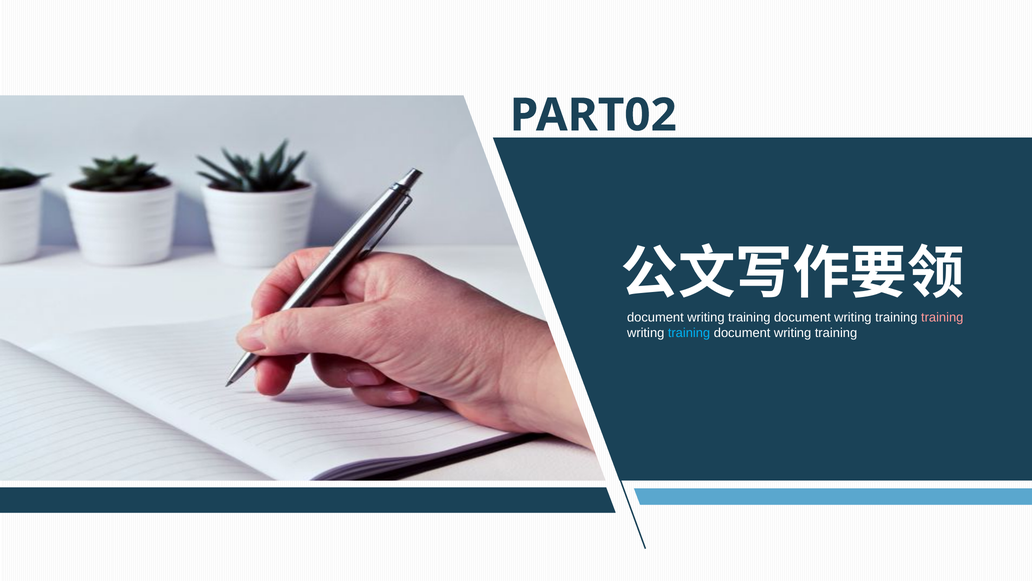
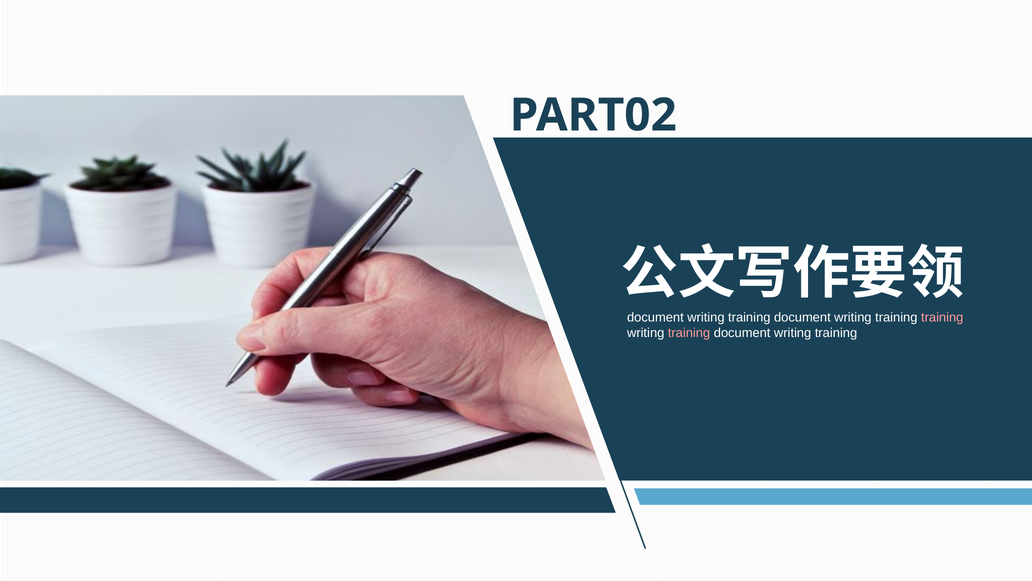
training at (689, 333) colour: light blue -> pink
